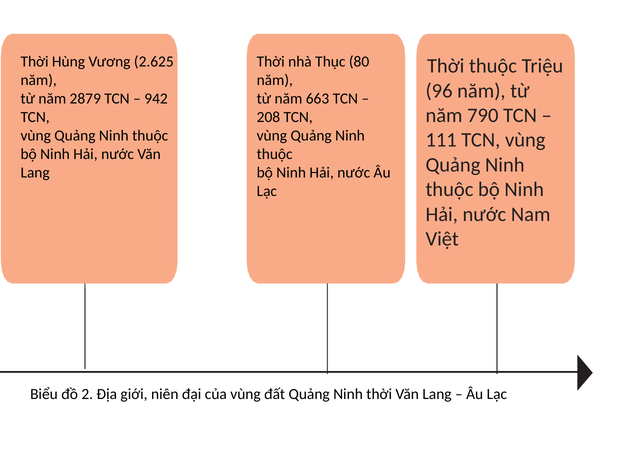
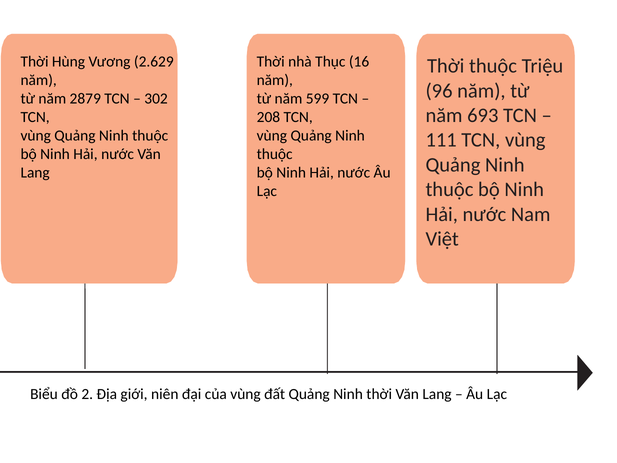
2.625: 2.625 -> 2.629
80: 80 -> 16
942: 942 -> 302
663: 663 -> 599
790: 790 -> 693
